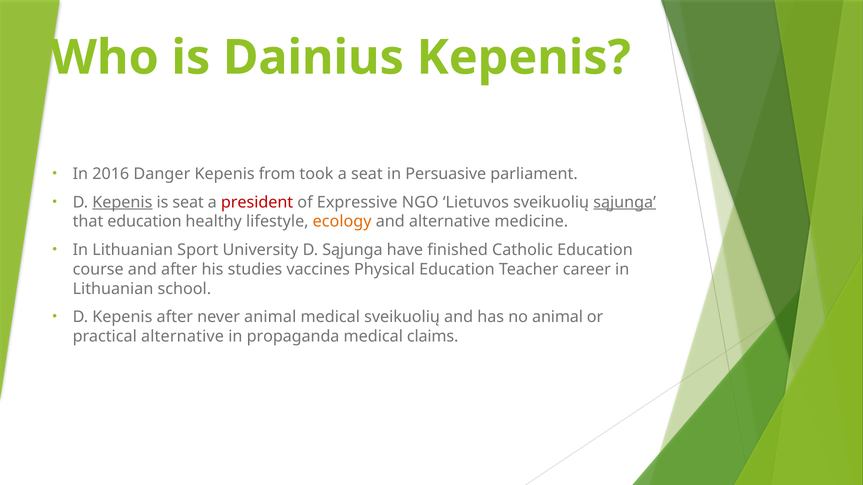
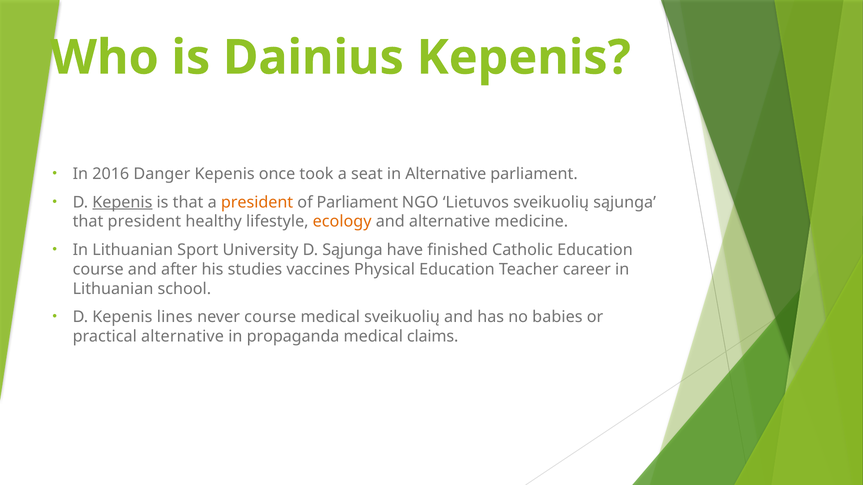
from: from -> once
in Persuasive: Persuasive -> Alternative
is seat: seat -> that
president at (257, 202) colour: red -> orange
of Expressive: Expressive -> Parliament
sąjunga at (625, 202) underline: present -> none
that education: education -> president
Kepenis after: after -> lines
never animal: animal -> course
no animal: animal -> babies
